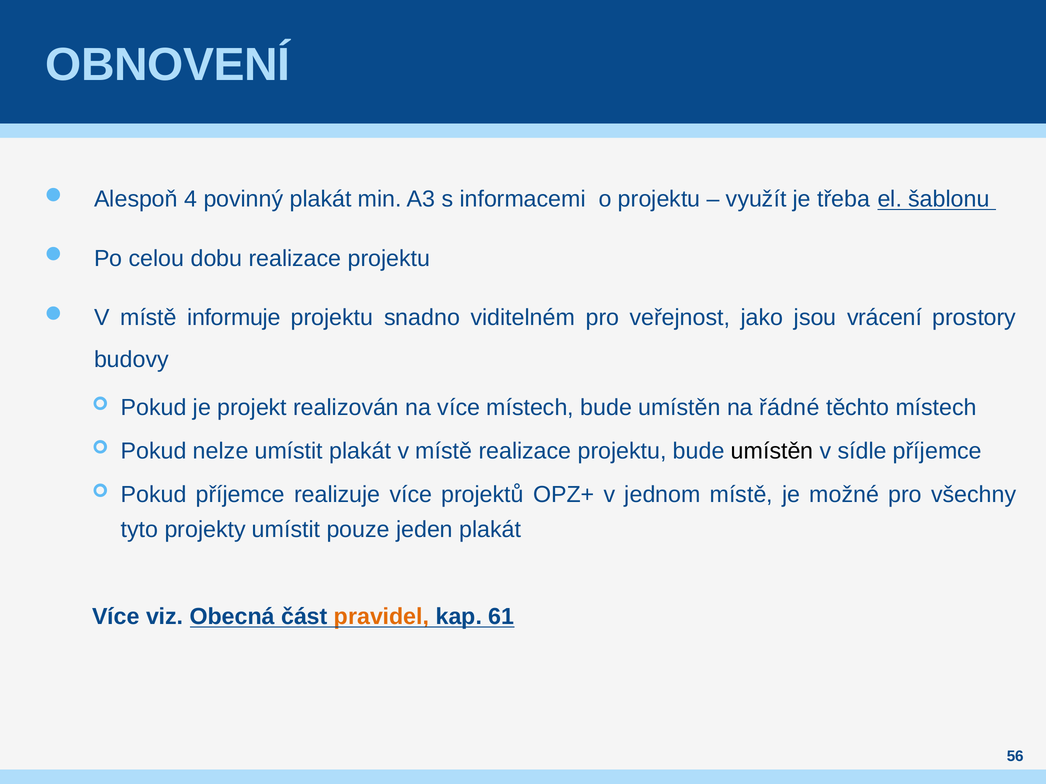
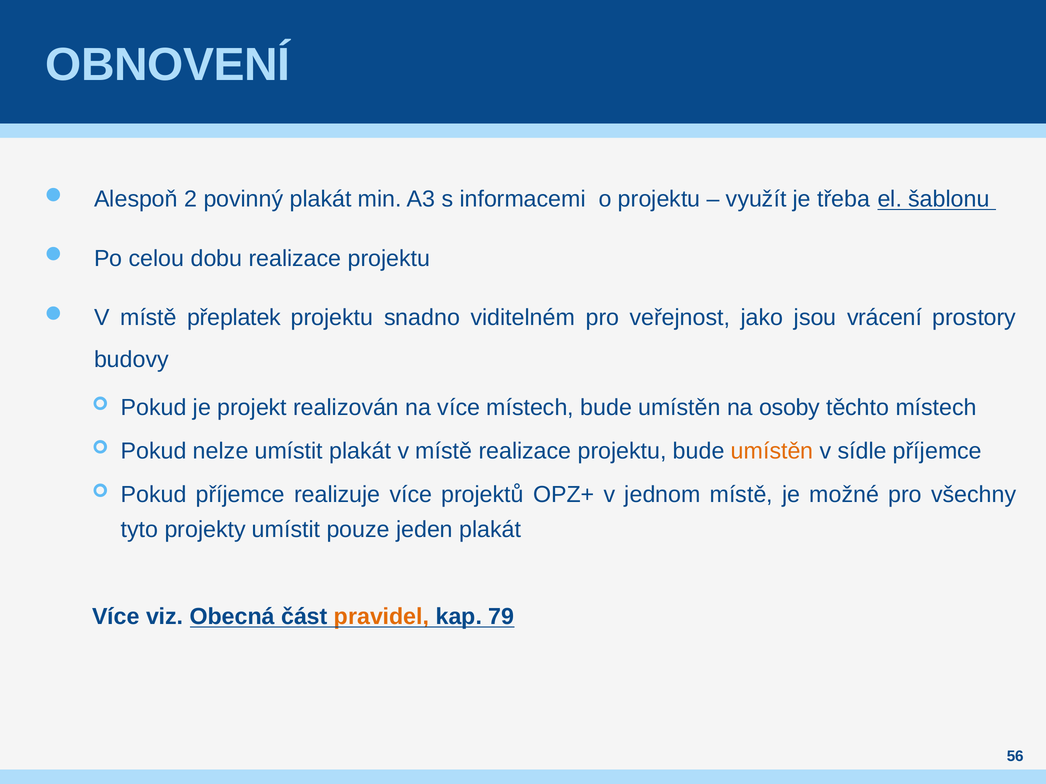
4: 4 -> 2
informuje: informuje -> přeplatek
řádné: řádné -> osoby
umístěn at (772, 451) colour: black -> orange
61: 61 -> 79
